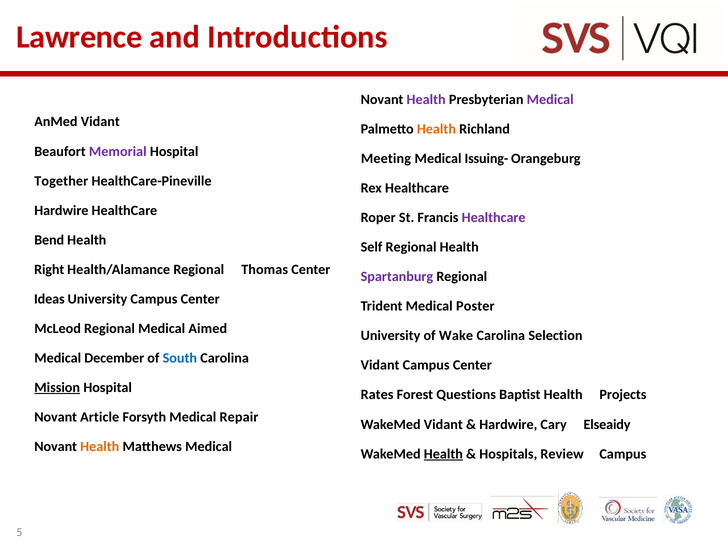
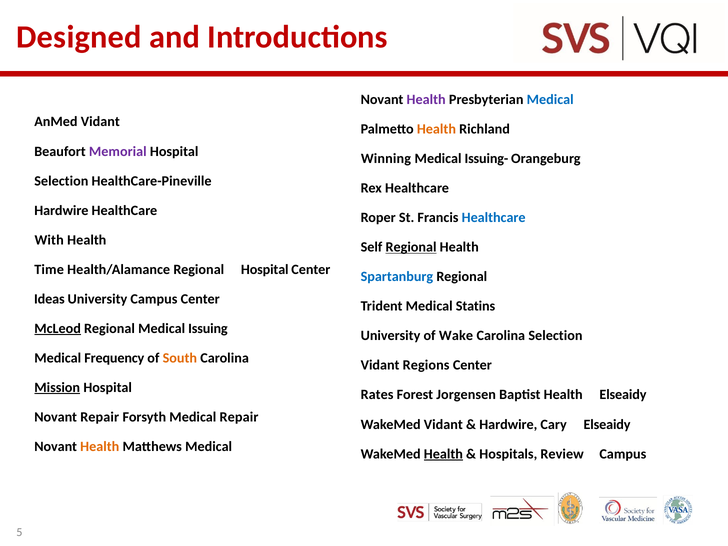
Lawrence: Lawrence -> Designed
Medical at (550, 100) colour: purple -> blue
Meeting: Meeting -> Winning
Together at (61, 181): Together -> Selection
Healthcare at (494, 218) colour: purple -> blue
Bend: Bend -> With
Regional at (411, 247) underline: none -> present
Right: Right -> Time
Regional Thomas: Thomas -> Hospital
Spartanburg colour: purple -> blue
Poster: Poster -> Statins
McLeod underline: none -> present
Aimed: Aimed -> Issuing
December: December -> Frequency
South colour: blue -> orange
Vidant Campus: Campus -> Regions
Questions: Questions -> Jorgensen
Health Projects: Projects -> Elseaidy
Novant Article: Article -> Repair
